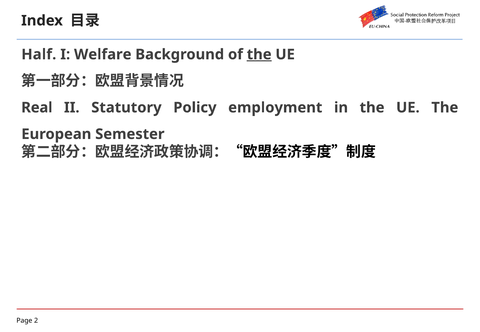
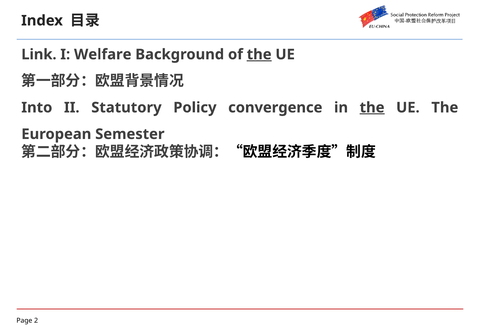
Half: Half -> Link
Real: Real -> Into
employment: employment -> convergence
the at (372, 108) underline: none -> present
